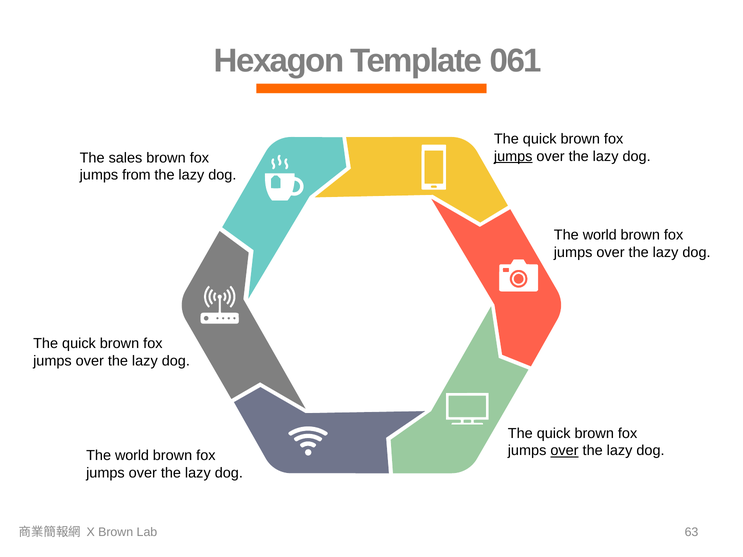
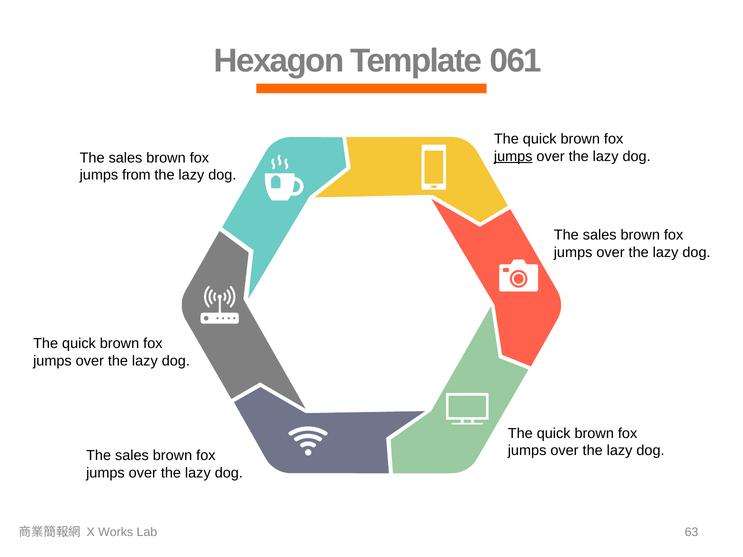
world at (600, 235): world -> sales
over at (564, 451) underline: present -> none
world at (132, 456): world -> sales
X Brown: Brown -> Works
